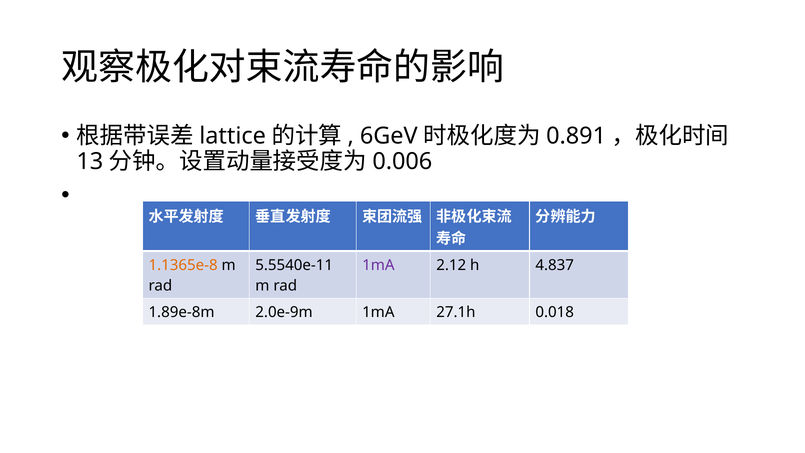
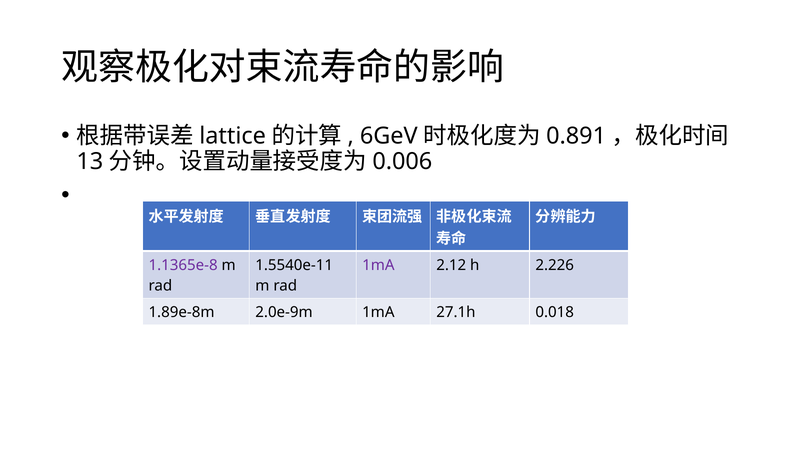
1.1365e-8 colour: orange -> purple
5.5540e-11: 5.5540e-11 -> 1.5540e-11
4.837: 4.837 -> 2.226
